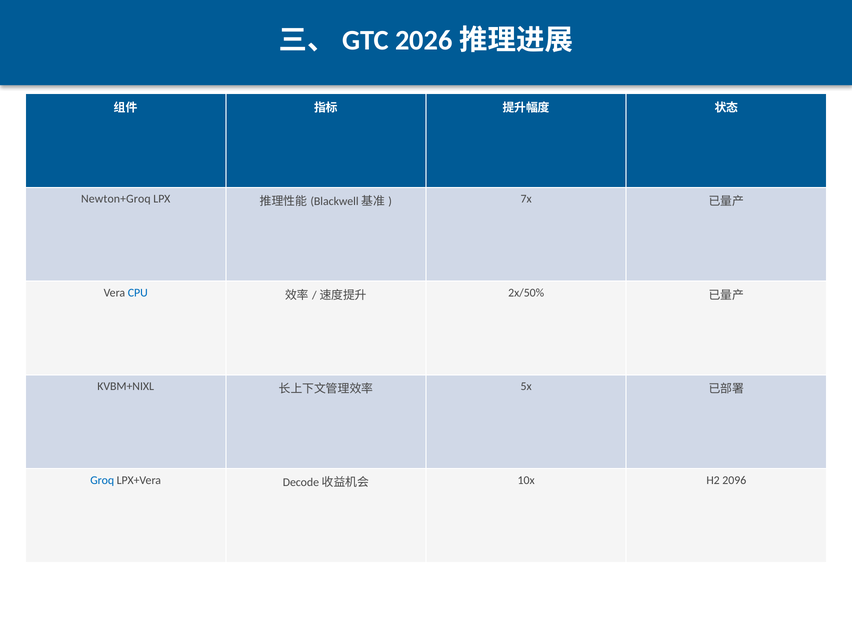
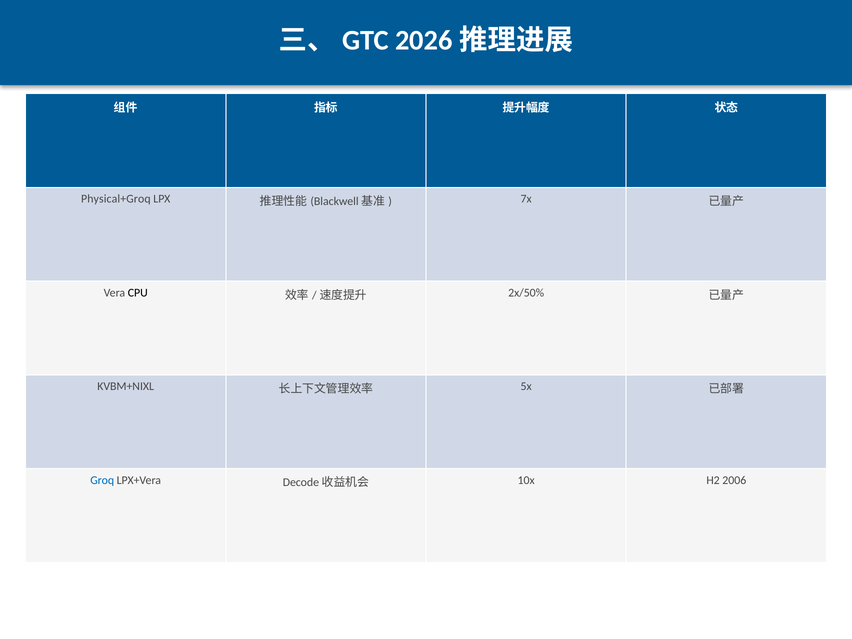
Newton+Groq: Newton+Groq -> Physical+Groq
CPU colour: blue -> black
2096: 2096 -> 2006
